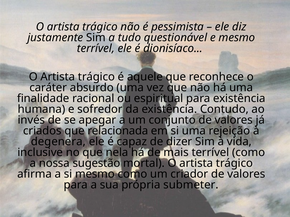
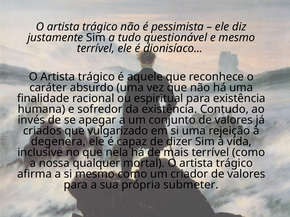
relacionada: relacionada -> vulgarizado
sugestão: sugestão -> qualquer
